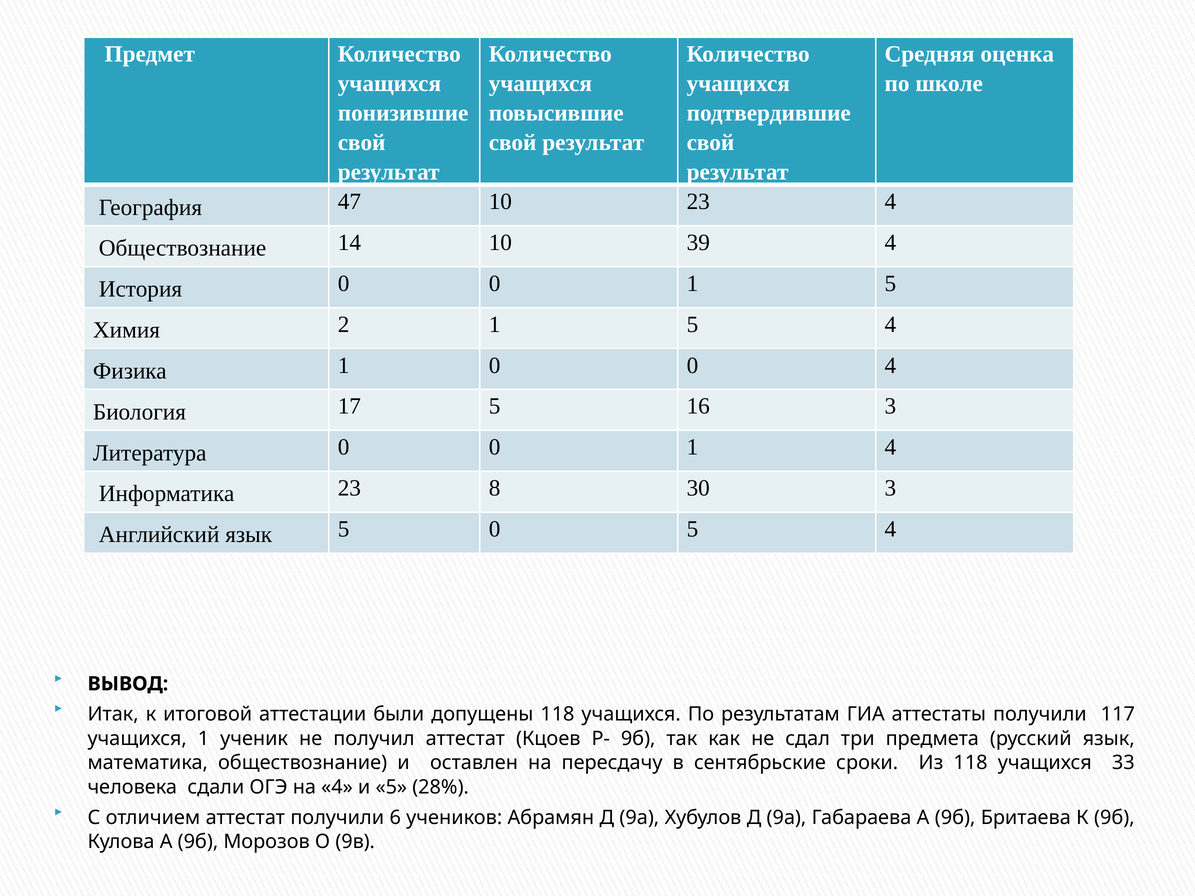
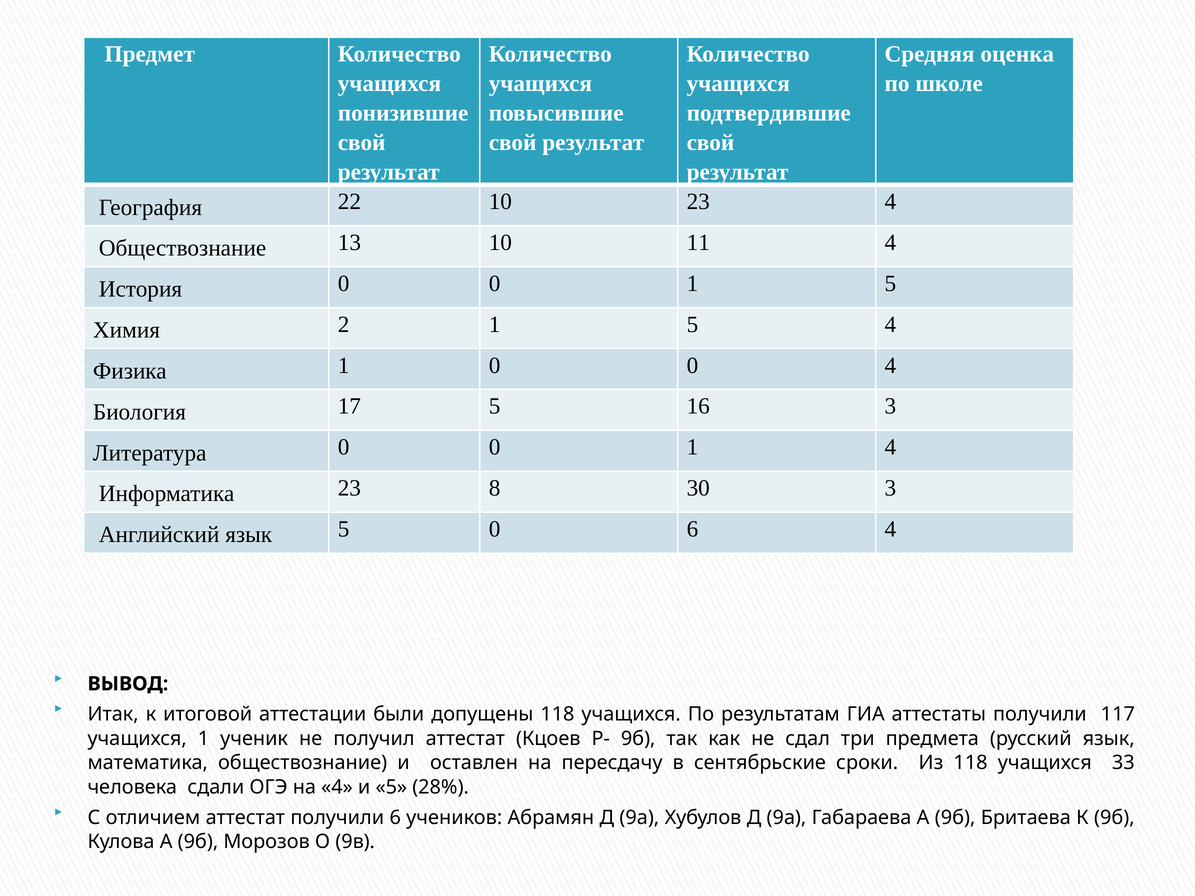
47: 47 -> 22
14: 14 -> 13
39: 39 -> 11
0 5: 5 -> 6
